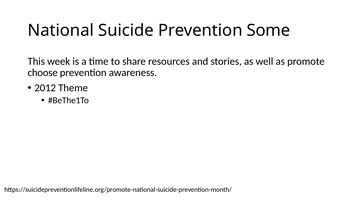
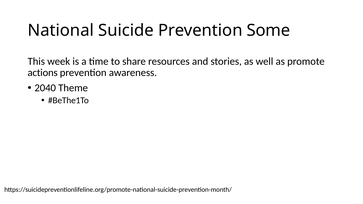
choose: choose -> actions
2012: 2012 -> 2040
